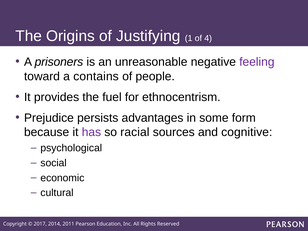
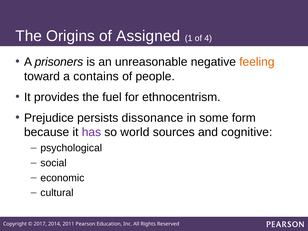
Justifying: Justifying -> Assigned
feeling colour: purple -> orange
advantages: advantages -> dissonance
racial: racial -> world
